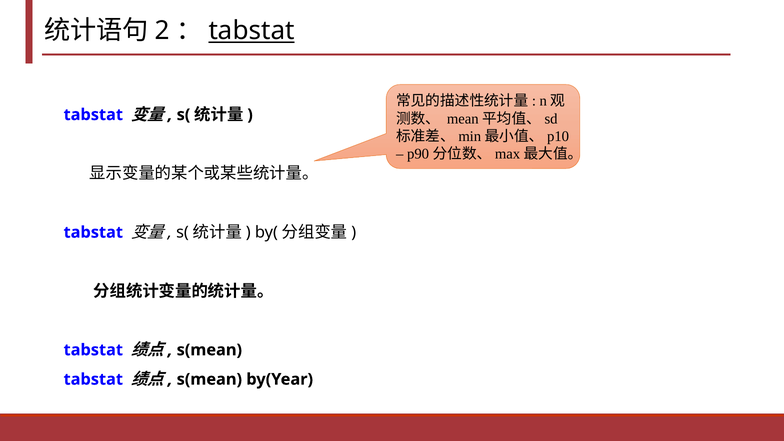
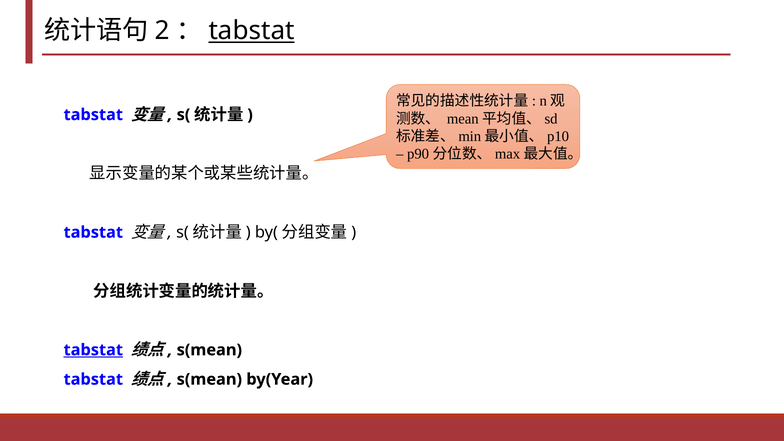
tabstat at (93, 350) underline: none -> present
